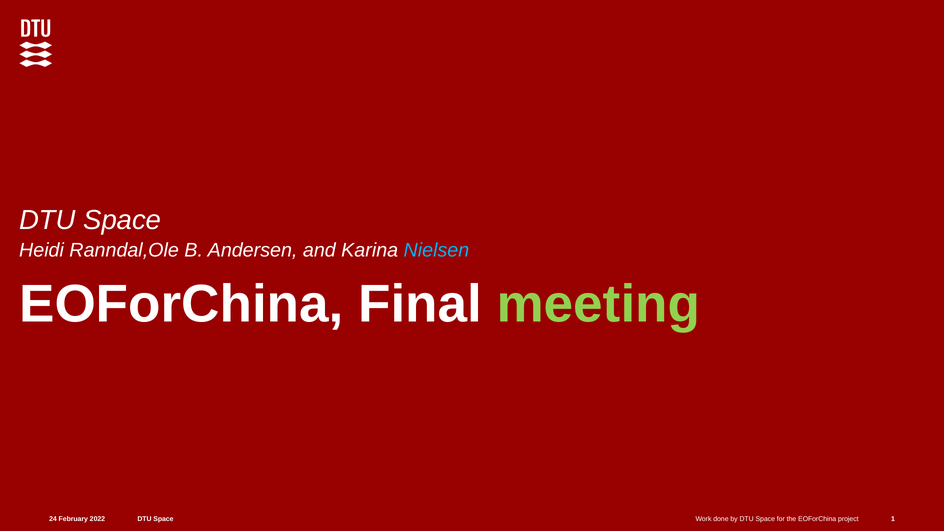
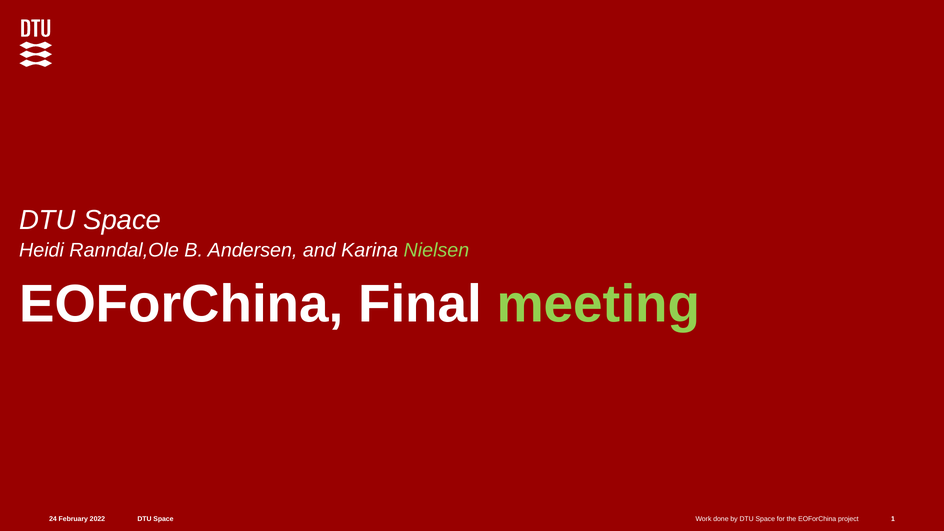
Nielsen colour: light blue -> light green
